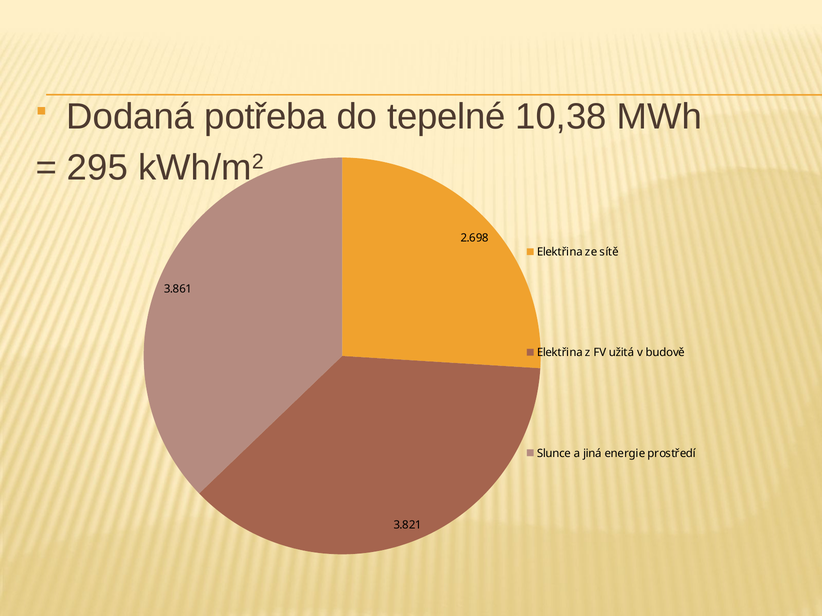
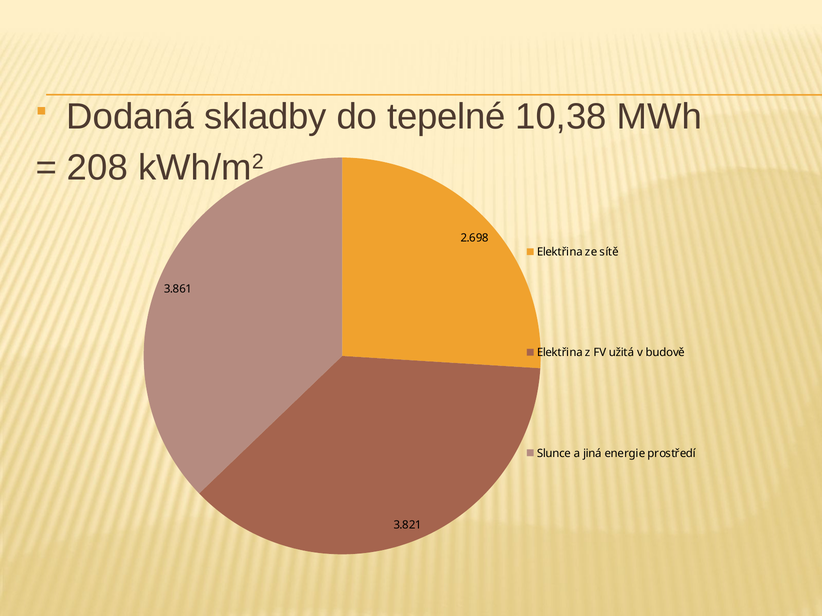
potřeba: potřeba -> skladby
295: 295 -> 208
